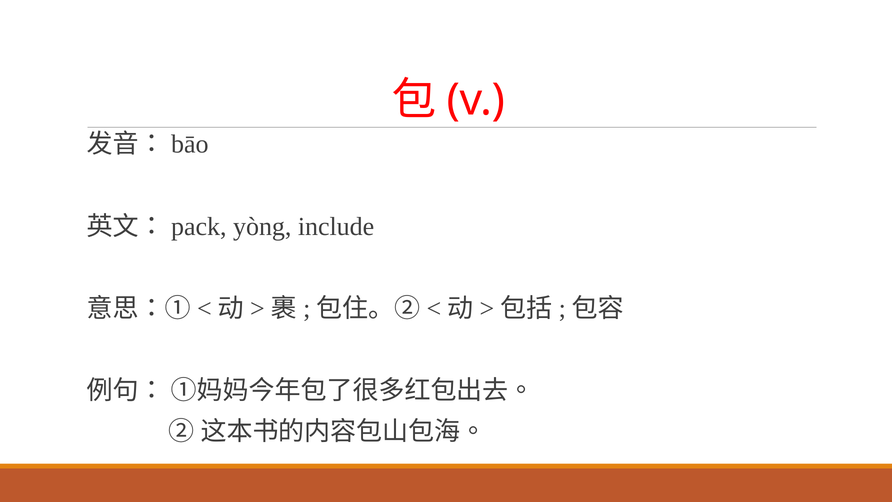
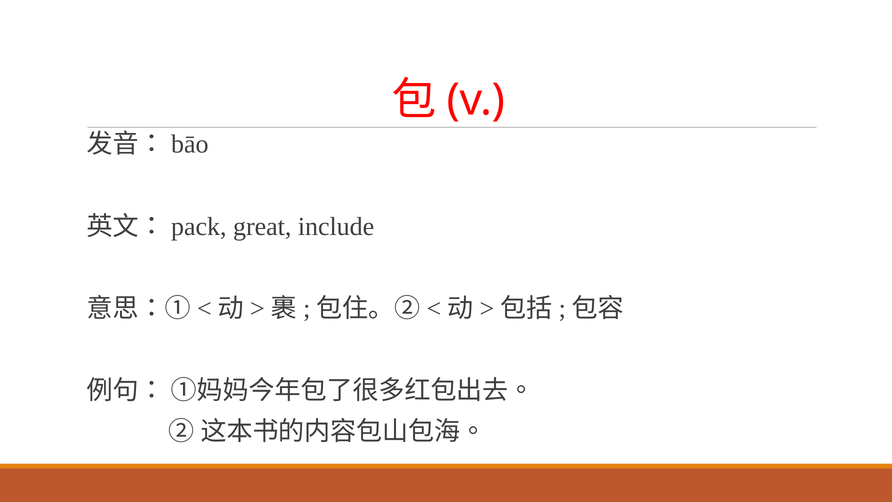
yòng: yòng -> great
